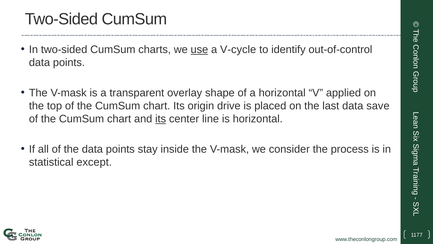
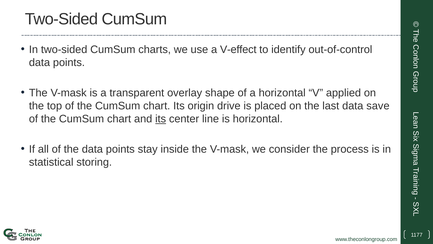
use underline: present -> none
V-cycle: V-cycle -> V-effect
except: except -> storing
